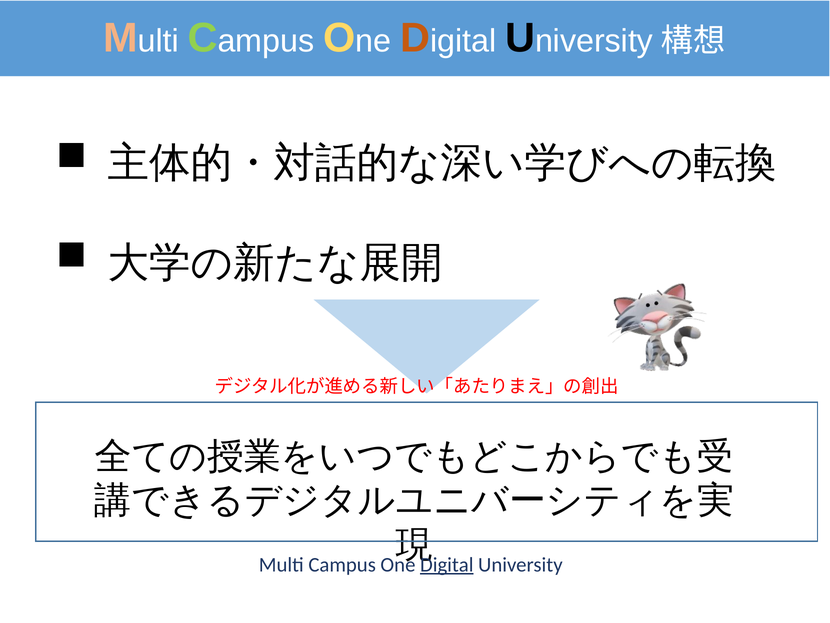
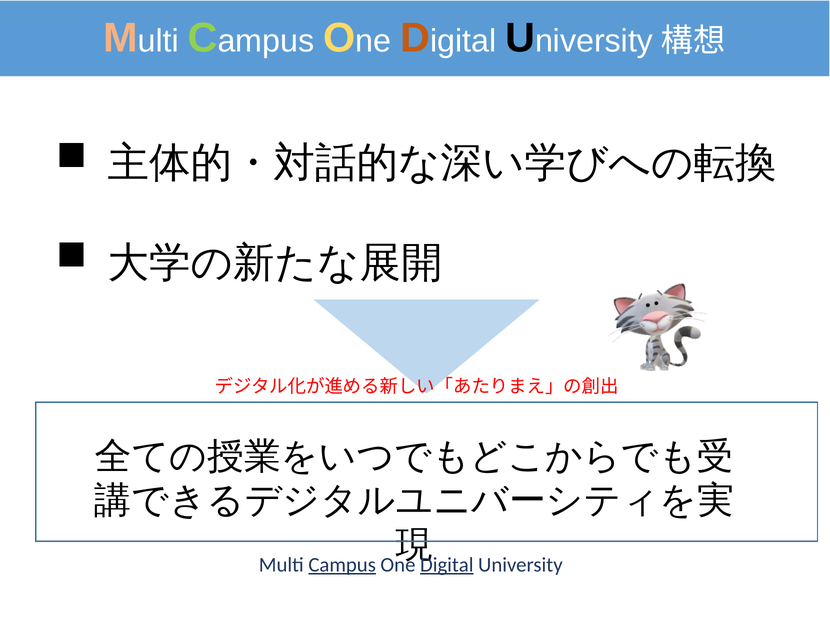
Campus underline: none -> present
